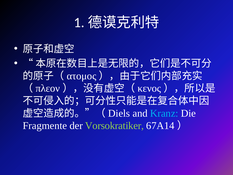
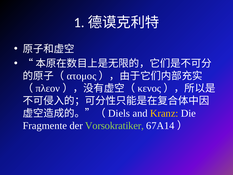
Kranz colour: light blue -> yellow
